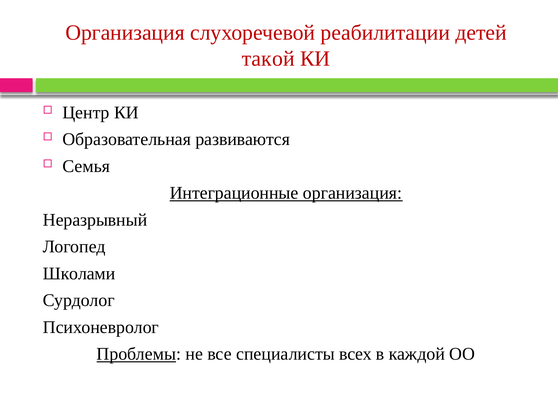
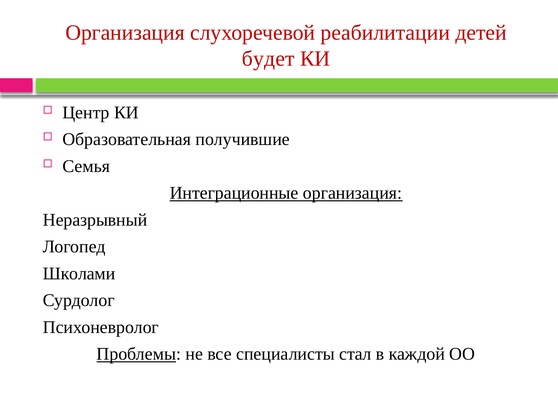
такой: такой -> будет
развиваются: развиваются -> получившие
всех: всех -> стал
